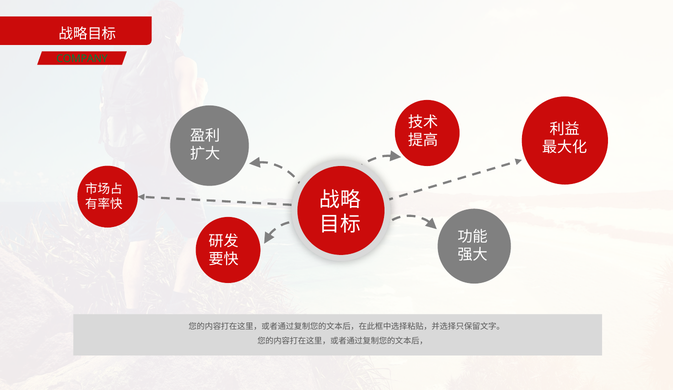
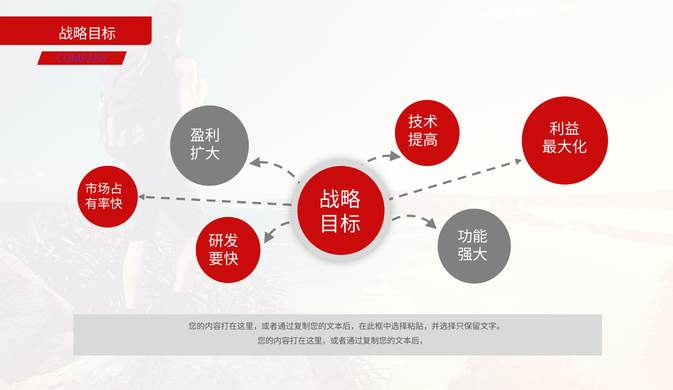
COMPANY colour: green -> purple
